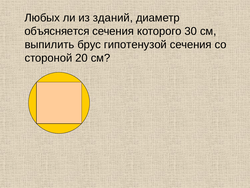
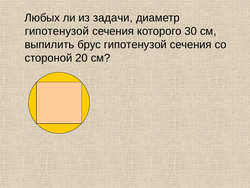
зданий: зданий -> задачи
объясняется at (57, 31): объясняется -> гипотенузой
